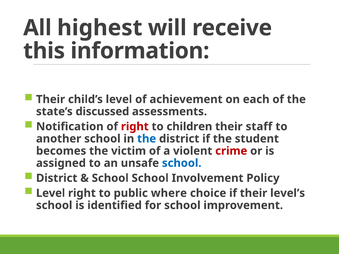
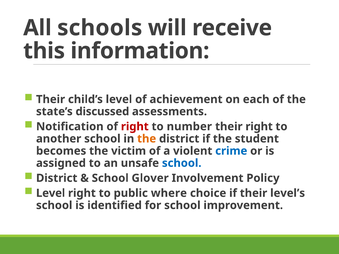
highest: highest -> schools
children: children -> number
their staff: staff -> right
the at (147, 139) colour: blue -> orange
crime colour: red -> blue
School School: School -> Glover
